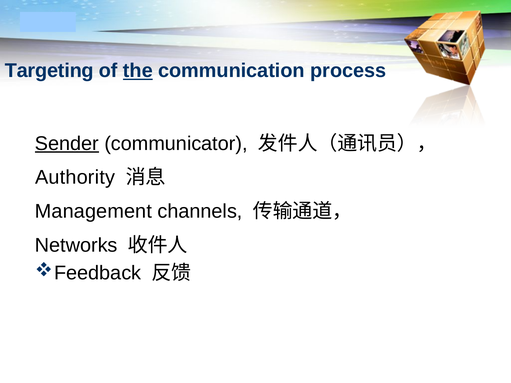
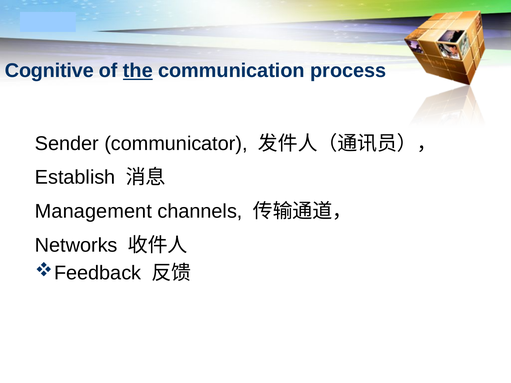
Targeting: Targeting -> Cognitive
Sender underline: present -> none
Authority: Authority -> Establish
